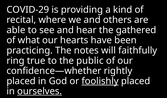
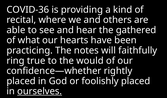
COVID-29: COVID-29 -> COVID-36
public: public -> would
foolishly underline: present -> none
